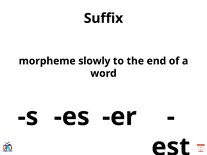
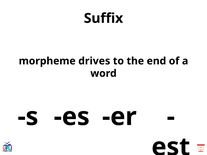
slowly: slowly -> drives
